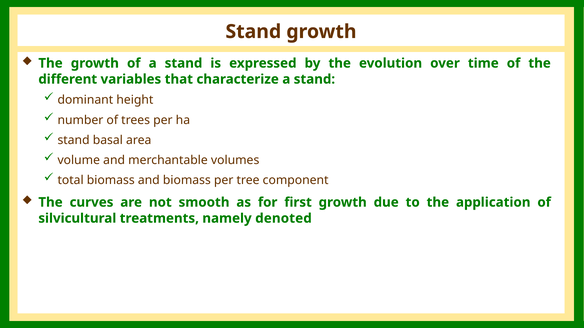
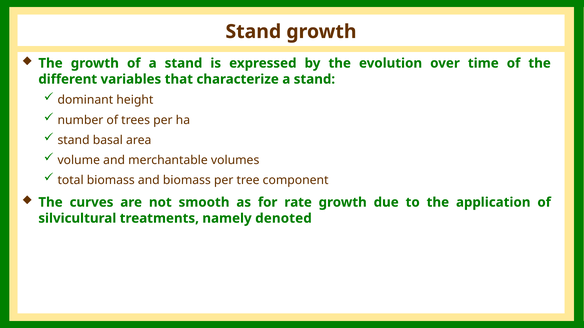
first: first -> rate
